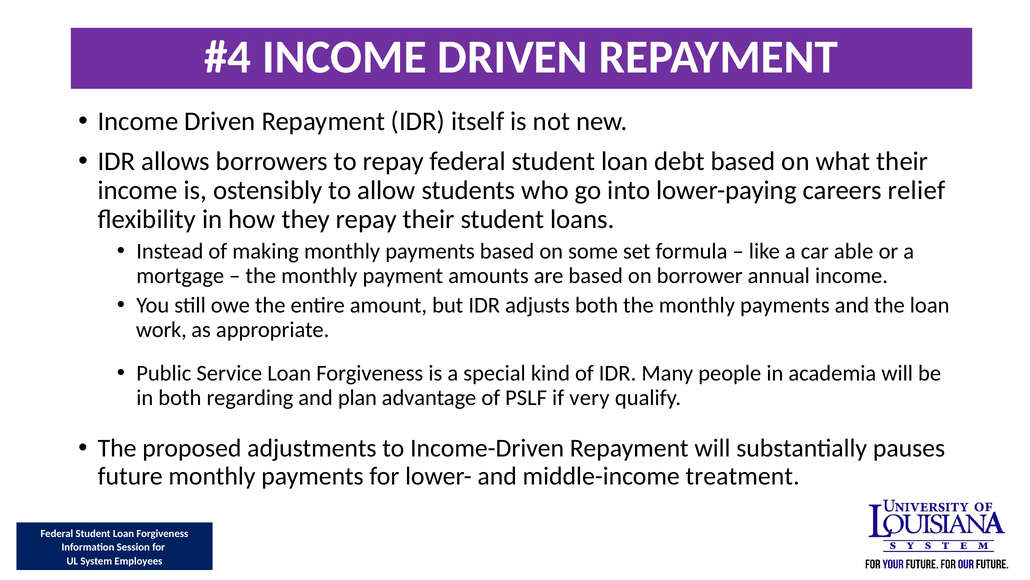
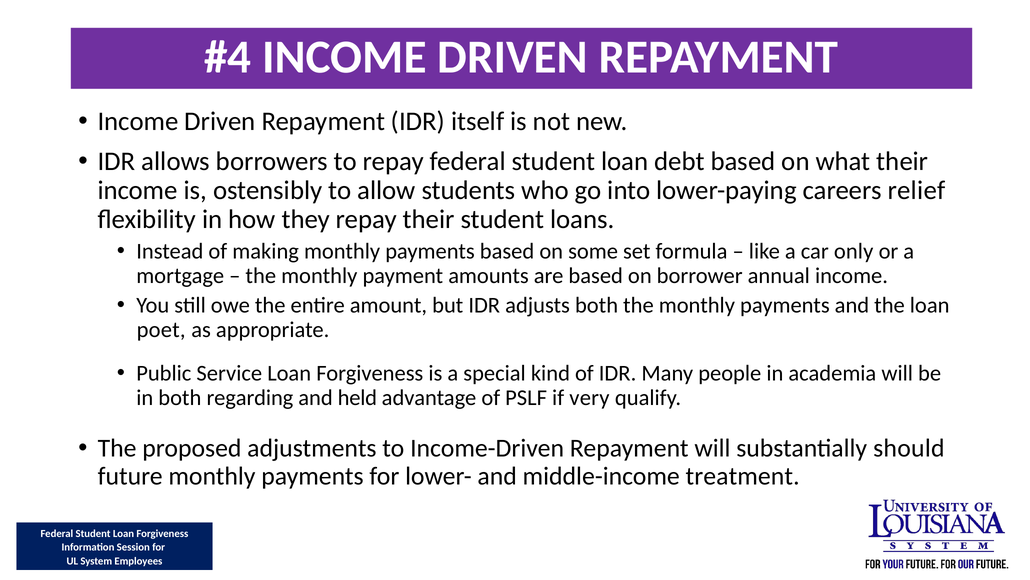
able: able -> only
work: work -> poet
plan: plan -> held
pauses: pauses -> should
